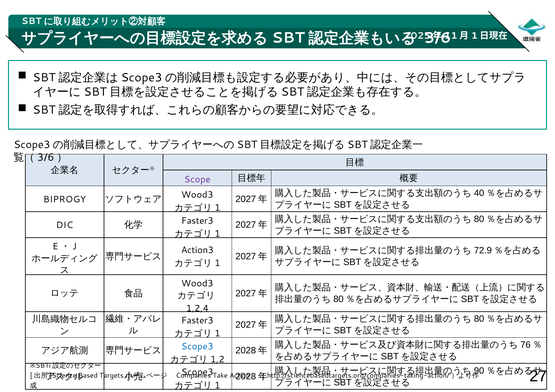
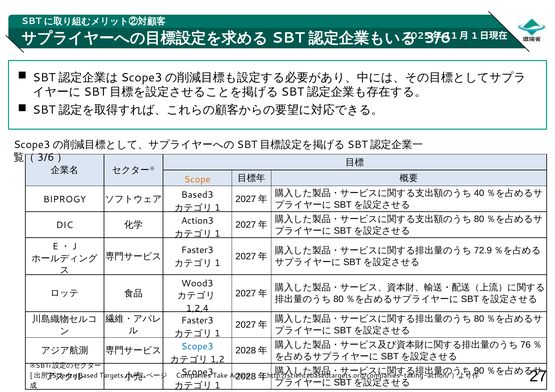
Scope colour: purple -> orange
Wood3 at (197, 195): Wood3 -> Based3
Faster3 at (197, 221): Faster3 -> Action3
Action3 at (197, 250): Action3 -> Faster3
